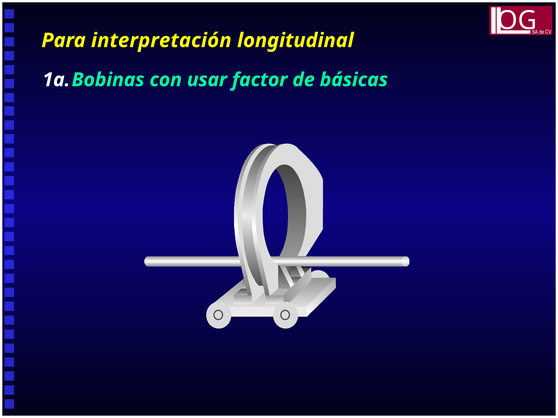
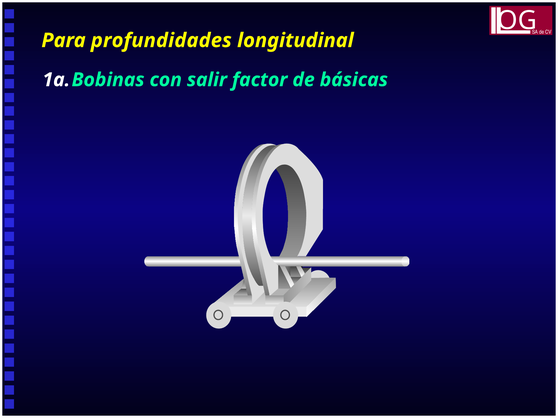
interpretación: interpretación -> profundidades
usar: usar -> salir
